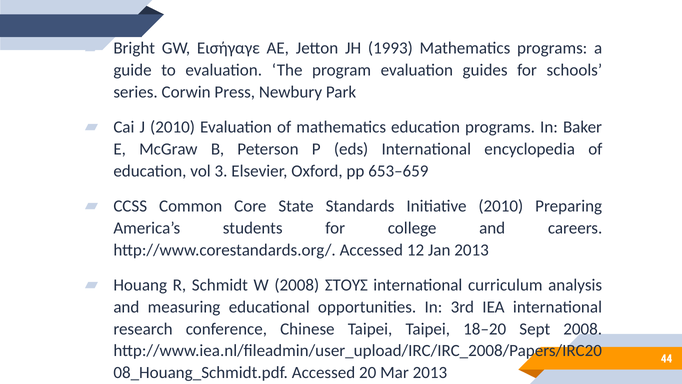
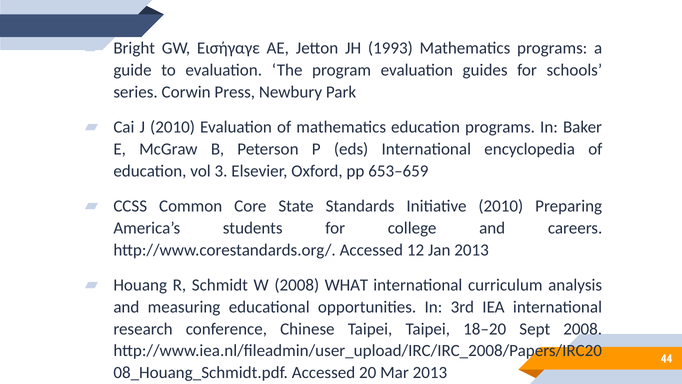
ΣΤΟΥΣ: ΣΤΟΥΣ -> WHAT
